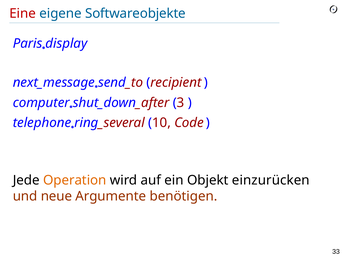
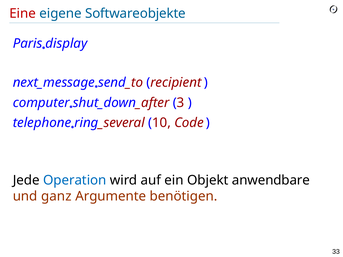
Operation colour: orange -> blue
einzurücken: einzurücken -> anwendbare
neue: neue -> ganz
